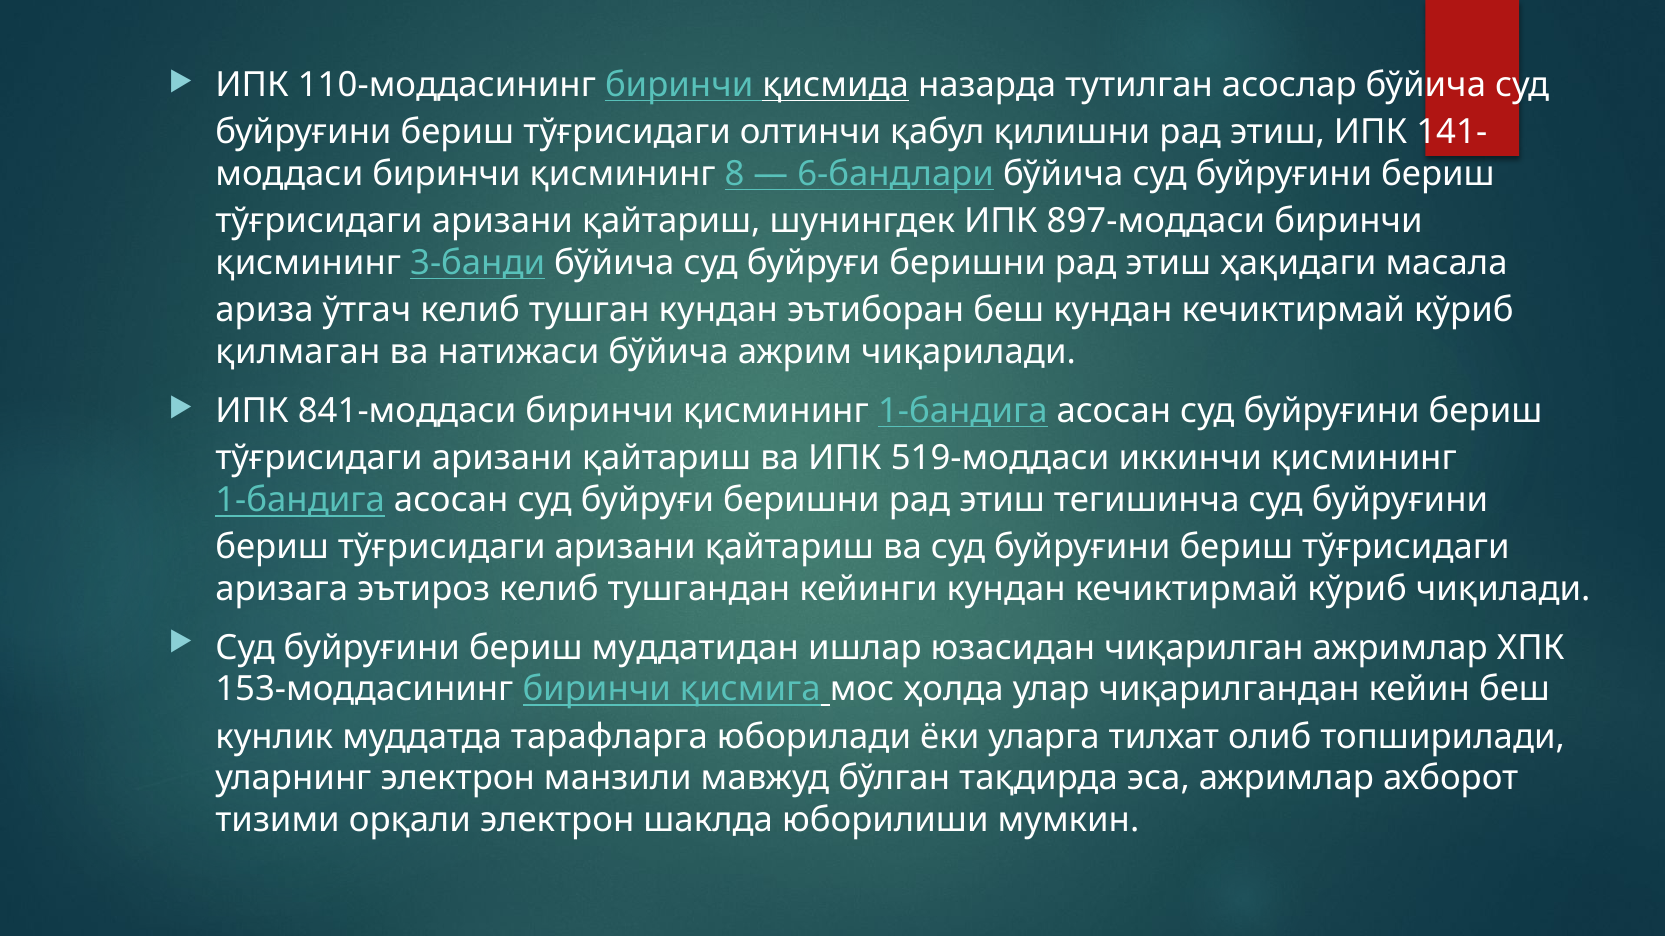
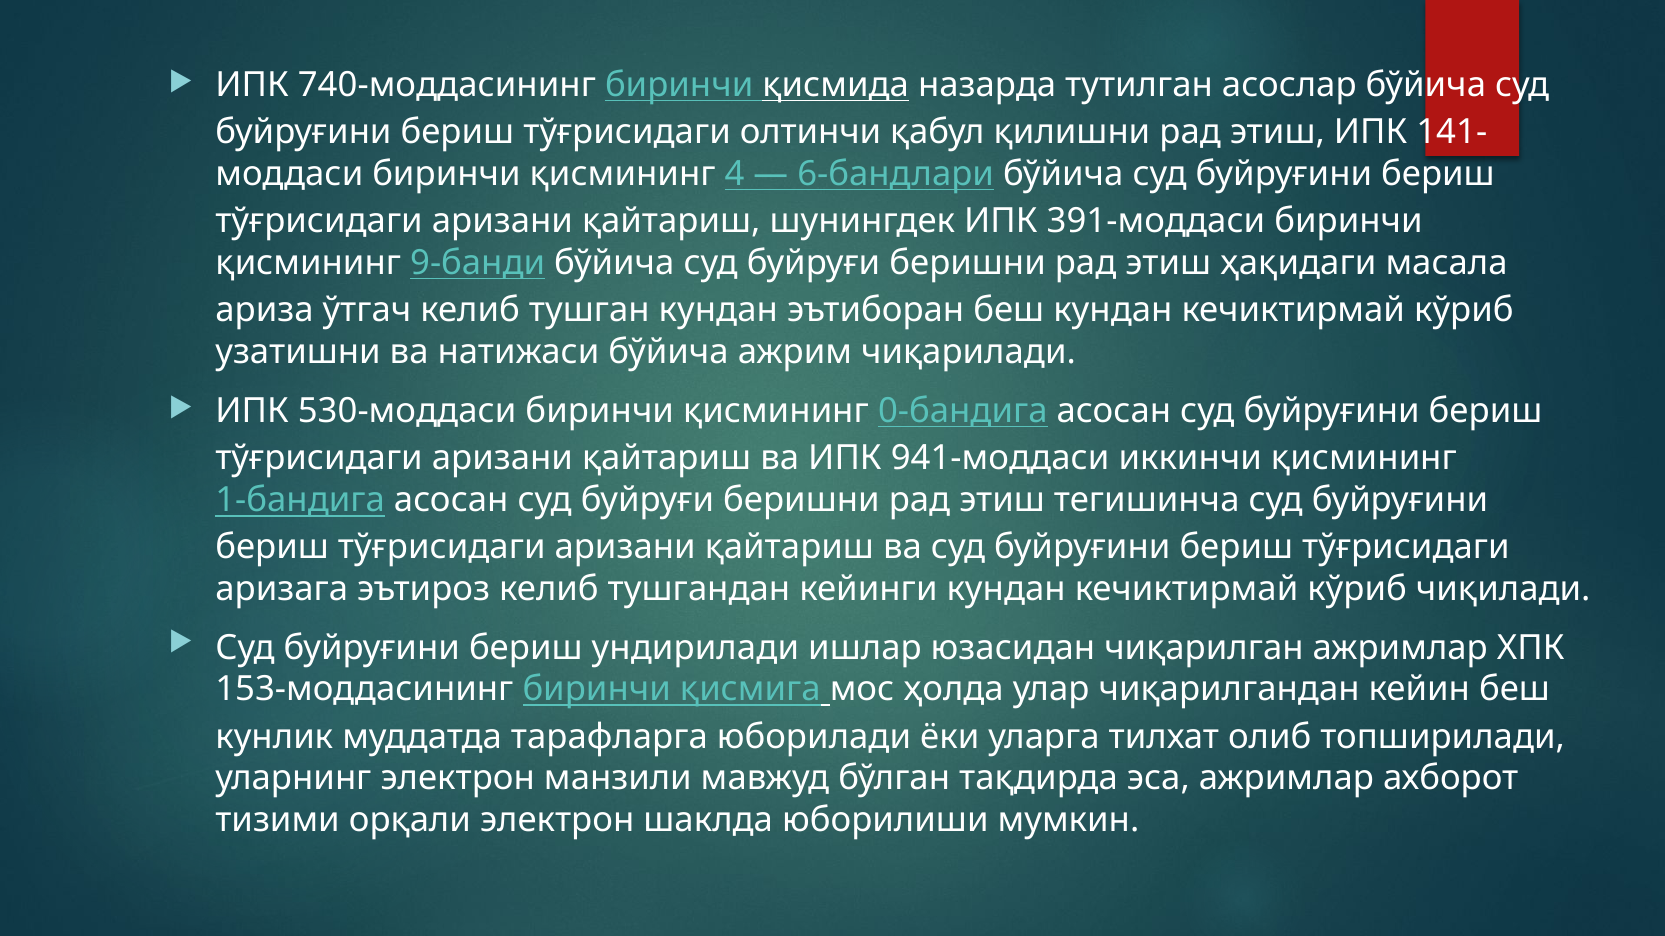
110-моддасининг: 110-моддасининг -> 740-моддасининг
8: 8 -> 4
897-моддаси: 897-моддаси -> 391-моддаси
3-банди: 3-банди -> 9-банди
қилмаган: қилмаган -> узатишни
841-моддаси: 841-моддаси -> 530-моддаси
биринчи қисмининг 1-бандига: 1-бандига -> 0-бандига
519-моддаси: 519-моддаси -> 941-моддаси
муддатидан: муддатидан -> ундирилади
